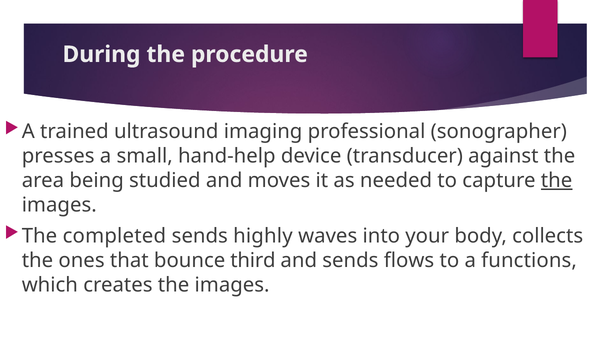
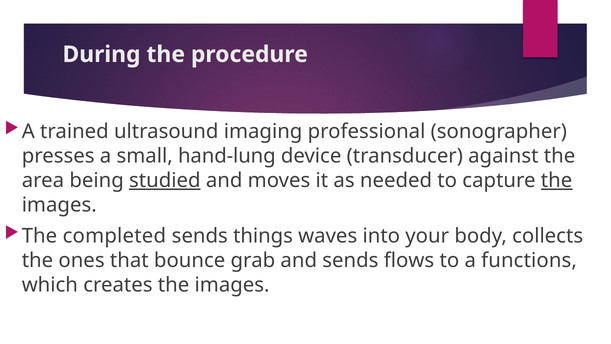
hand-help: hand-help -> hand-lung
studied underline: none -> present
highly: highly -> things
third: third -> grab
